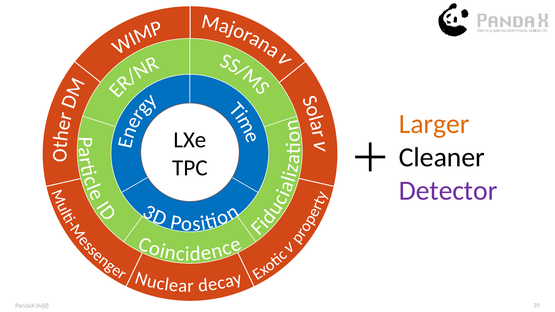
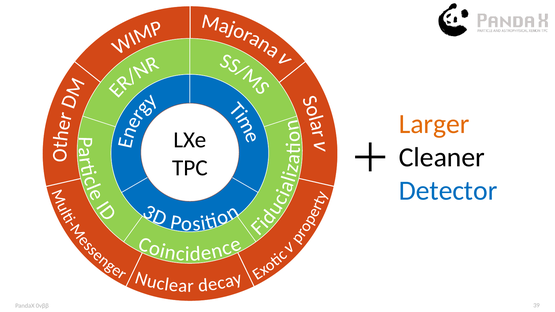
Detector colour: purple -> blue
